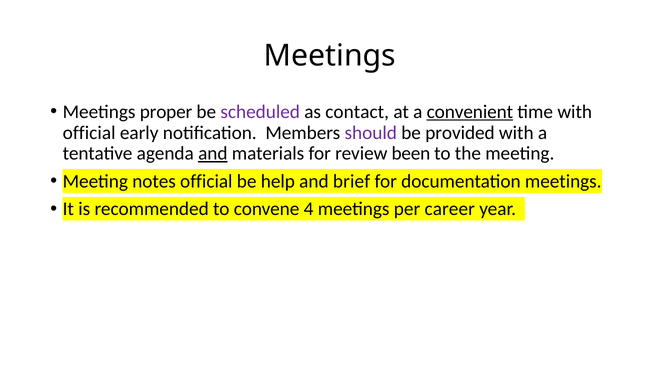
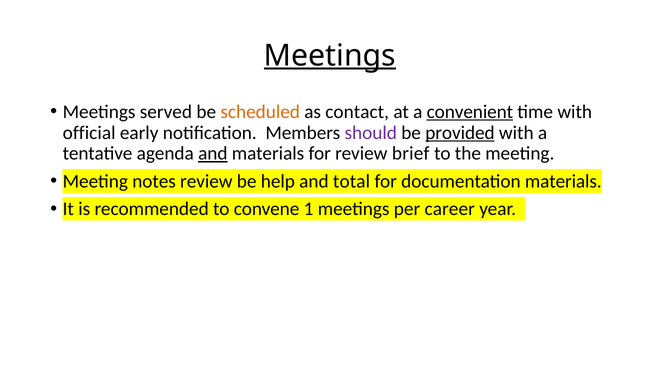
Meetings at (330, 55) underline: none -> present
proper: proper -> served
scheduled colour: purple -> orange
provided underline: none -> present
been: been -> brief
notes official: official -> review
brief: brief -> total
documentation meetings: meetings -> materials
4: 4 -> 1
